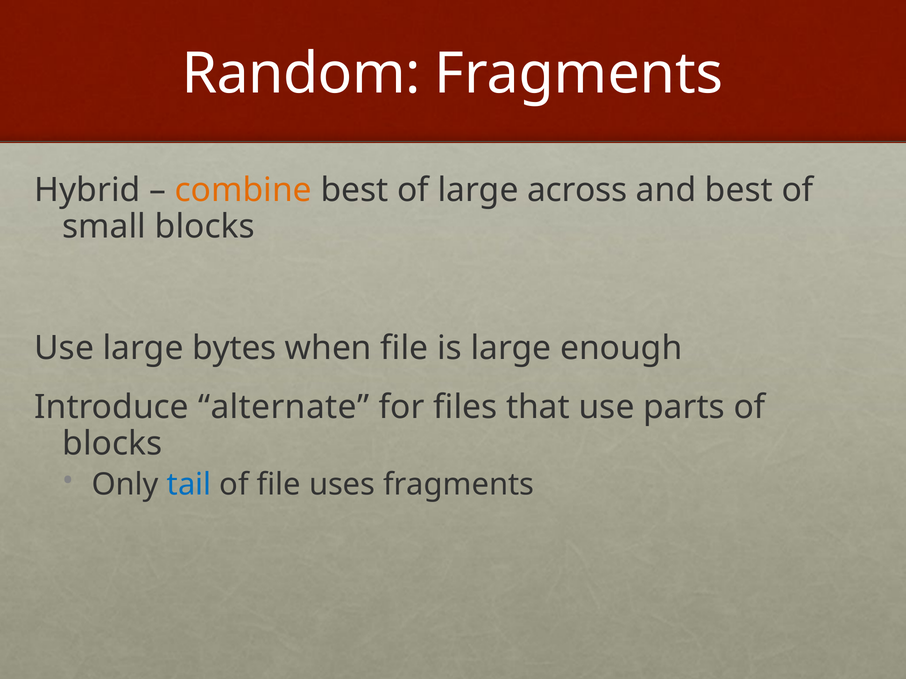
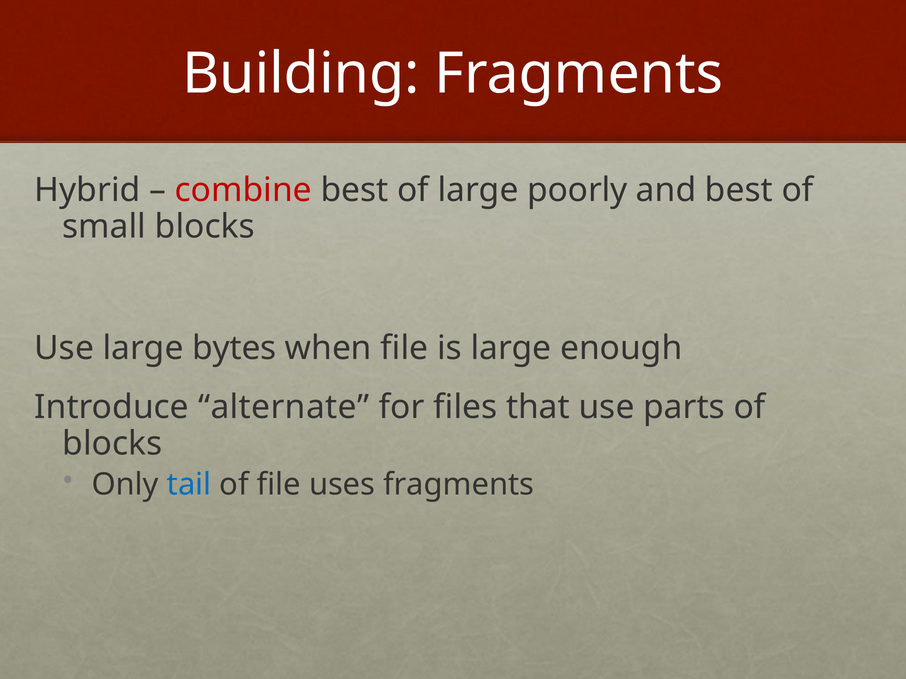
Random: Random -> Building
combine colour: orange -> red
across: across -> poorly
